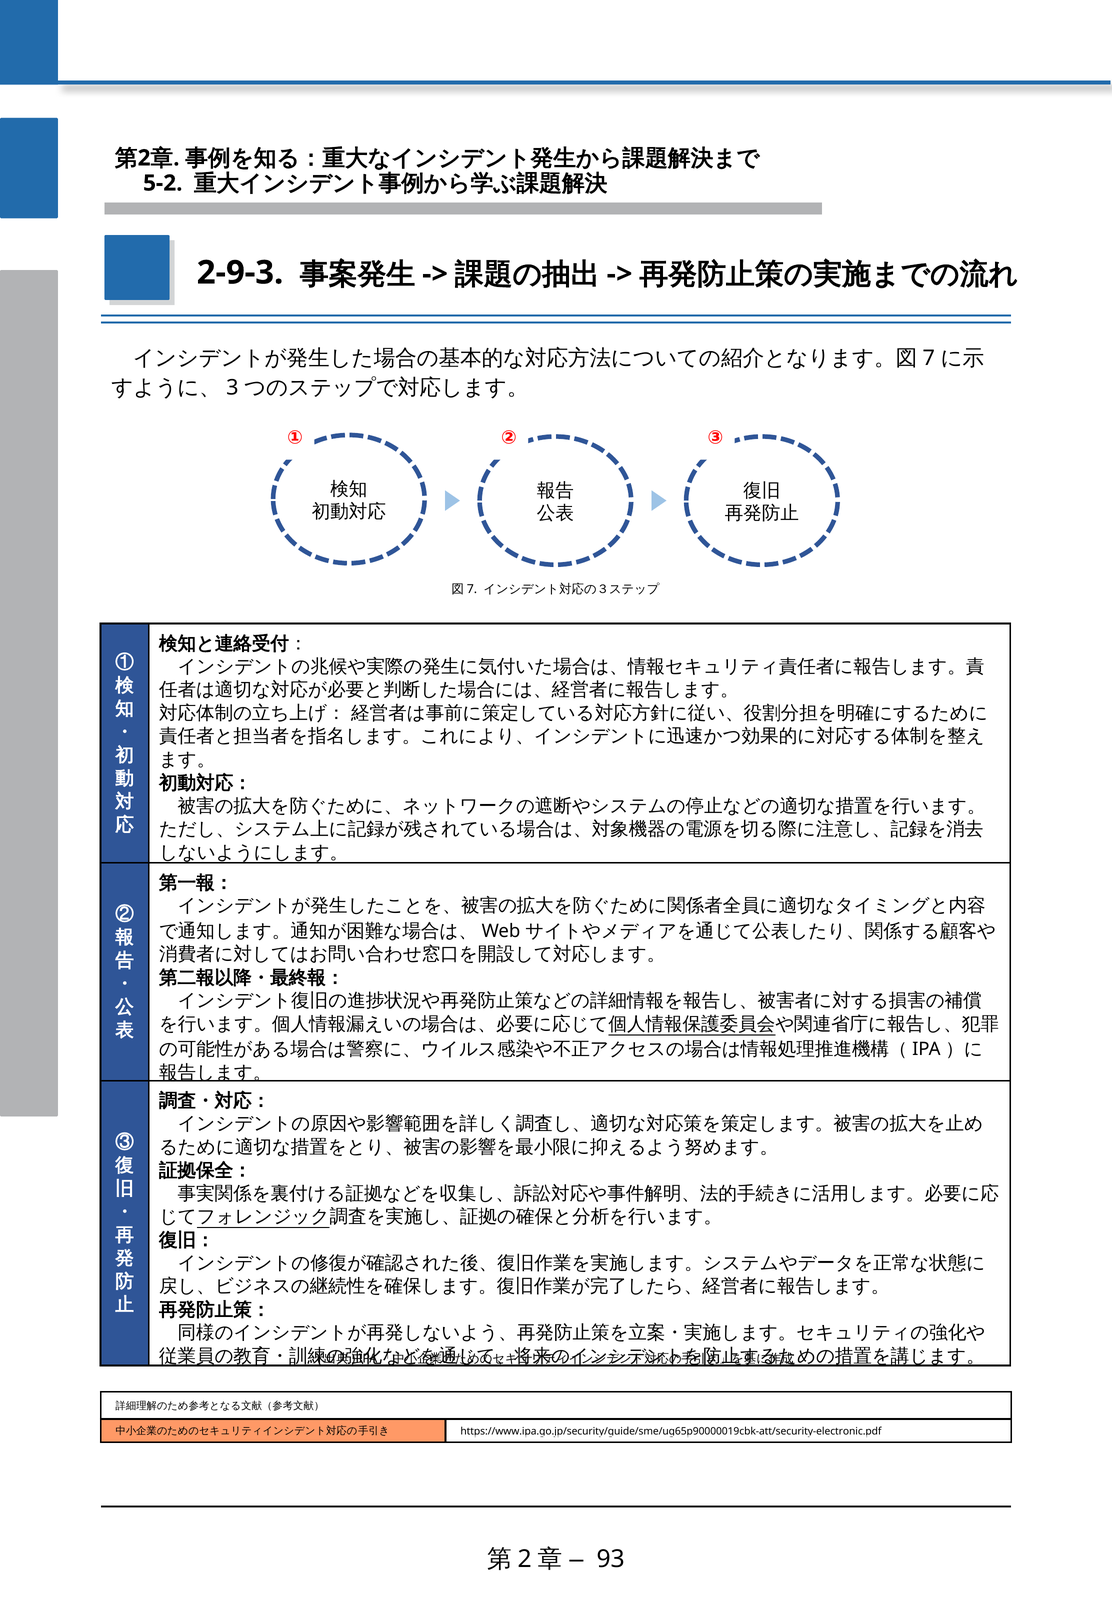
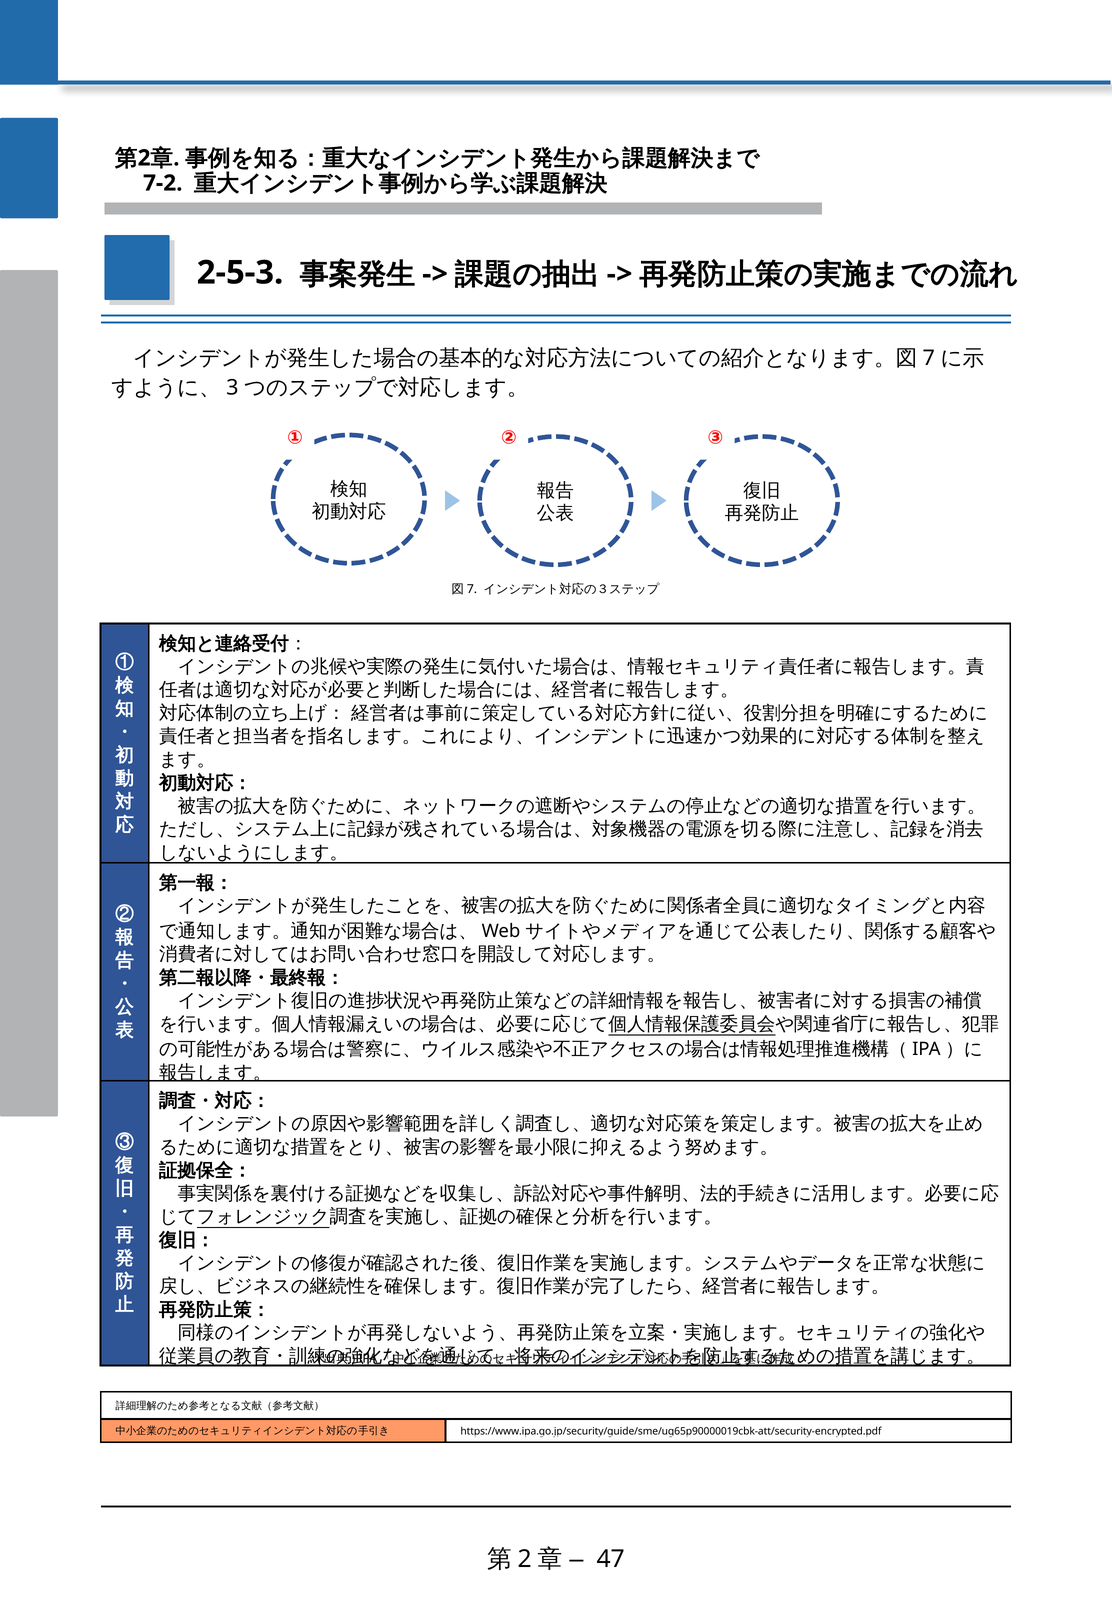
5-2: 5-2 -> 7-2
2-9-3: 2-9-3 -> 2-5-3
https://www.ipa.go.jp/security/guide/sme/ug65p90000019cbk-att/security-electronic.pdf: https://www.ipa.go.jp/security/guide/sme/ug65p90000019cbk-att/security-electronic.pdf -> https://www.ipa.go.jp/security/guide/sme/ug65p90000019cbk-att/security-encrypted.pdf
93: 93 -> 47
